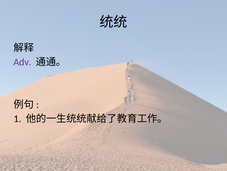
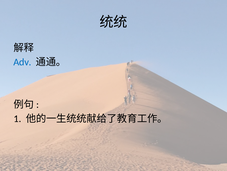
Adv colour: purple -> blue
